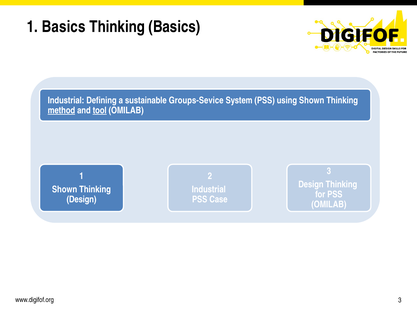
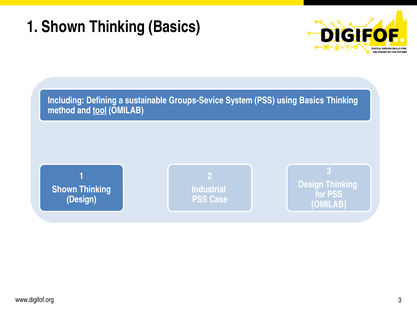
Basics at (64, 27): Basics -> Shown
Industrial at (66, 100): Industrial -> Including
using Shown: Shown -> Basics
method underline: present -> none
